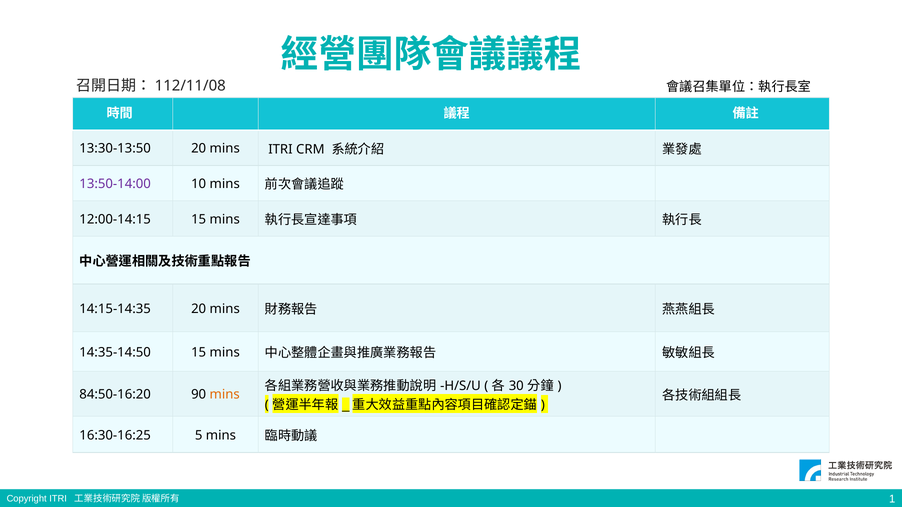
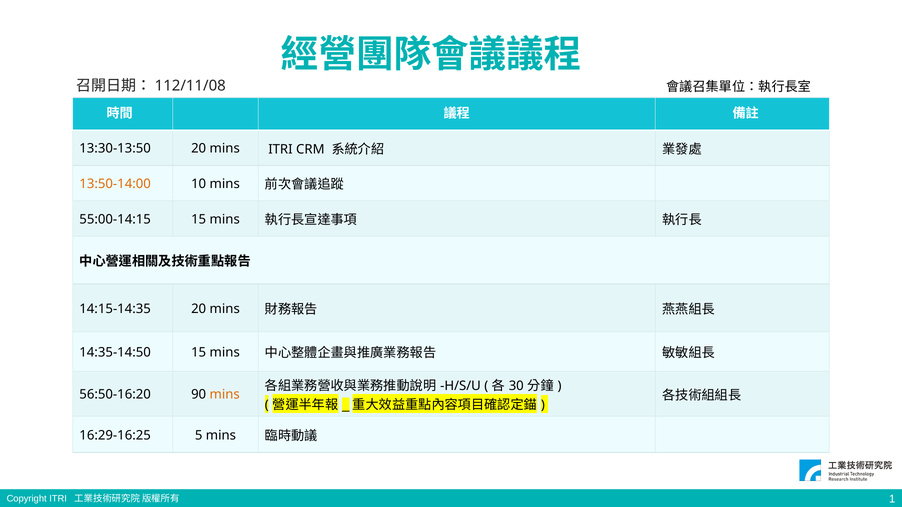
13:50-14:00 colour: purple -> orange
12:00-14:15: 12:00-14:15 -> 55:00-14:15
84:50-16:20: 84:50-16:20 -> 56:50-16:20
16:30-16:25: 16:30-16:25 -> 16:29-16:25
